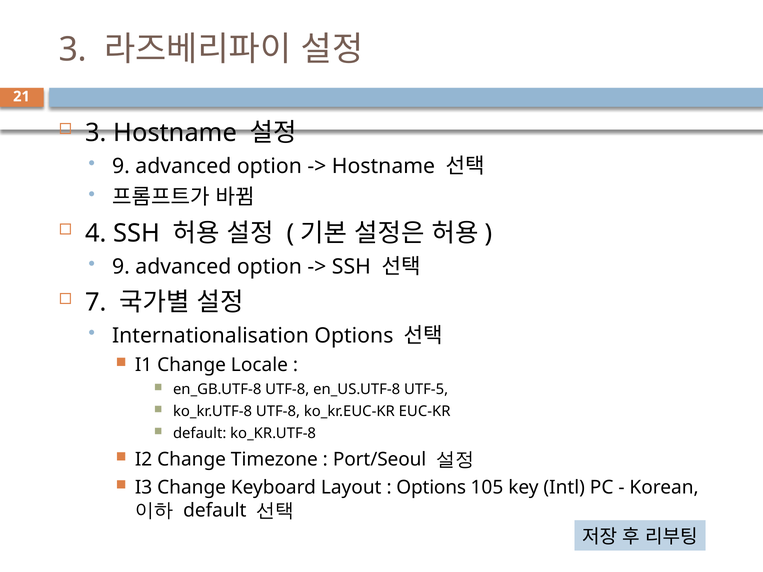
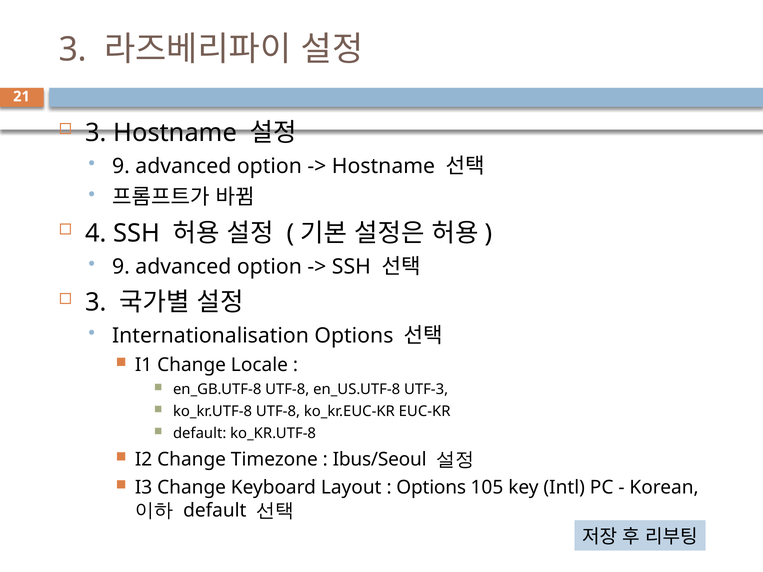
7 at (96, 302): 7 -> 3
UTF-5: UTF-5 -> UTF-3
Port/Seoul: Port/Seoul -> Ibus/Seoul
